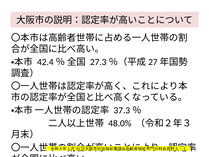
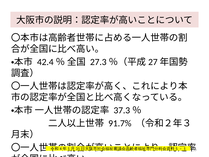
48.0%: 48.0% -> 91.7%
